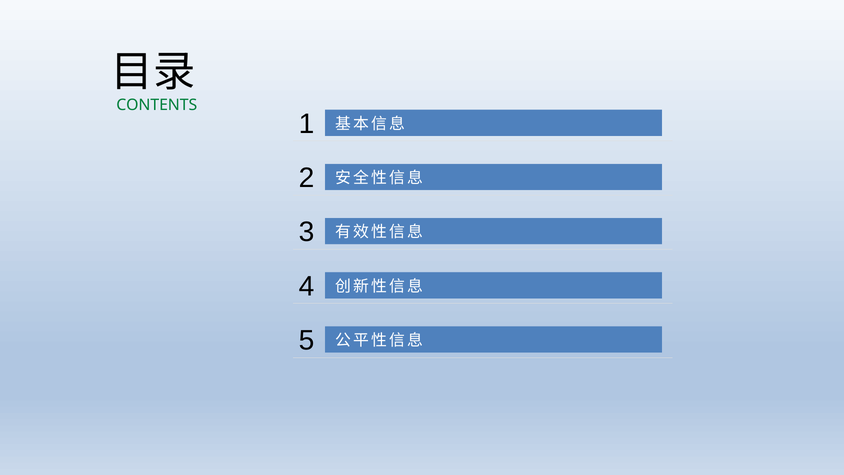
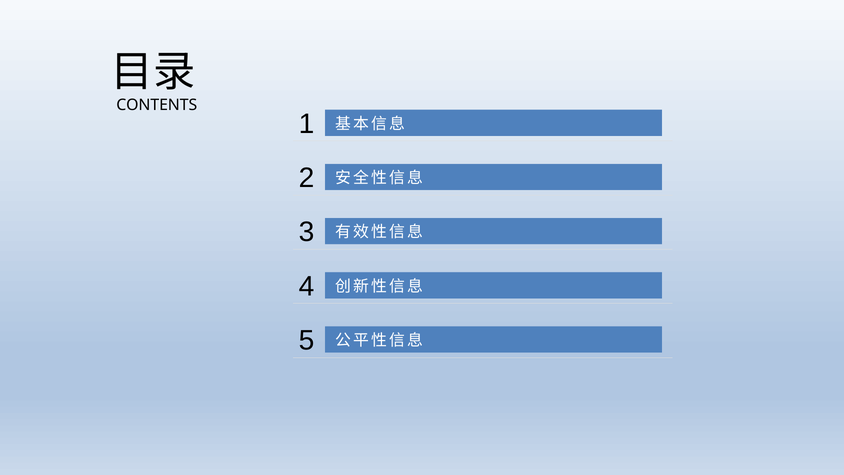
CONTENTS colour: green -> black
